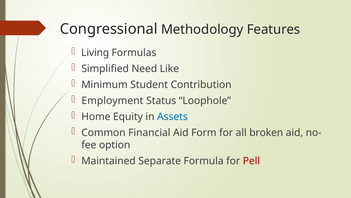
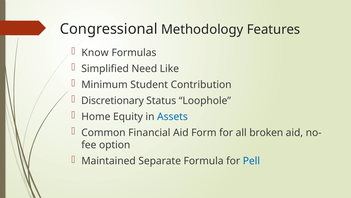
Living: Living -> Know
Employment: Employment -> Discretionary
Pell colour: red -> blue
